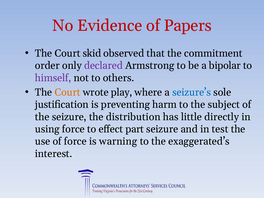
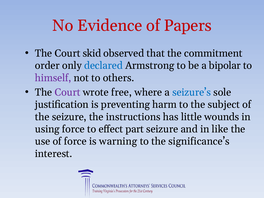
declared colour: purple -> blue
Court at (68, 92) colour: orange -> purple
play: play -> free
distribution: distribution -> instructions
directly: directly -> wounds
test: test -> like
exaggerated’s: exaggerated’s -> significance’s
